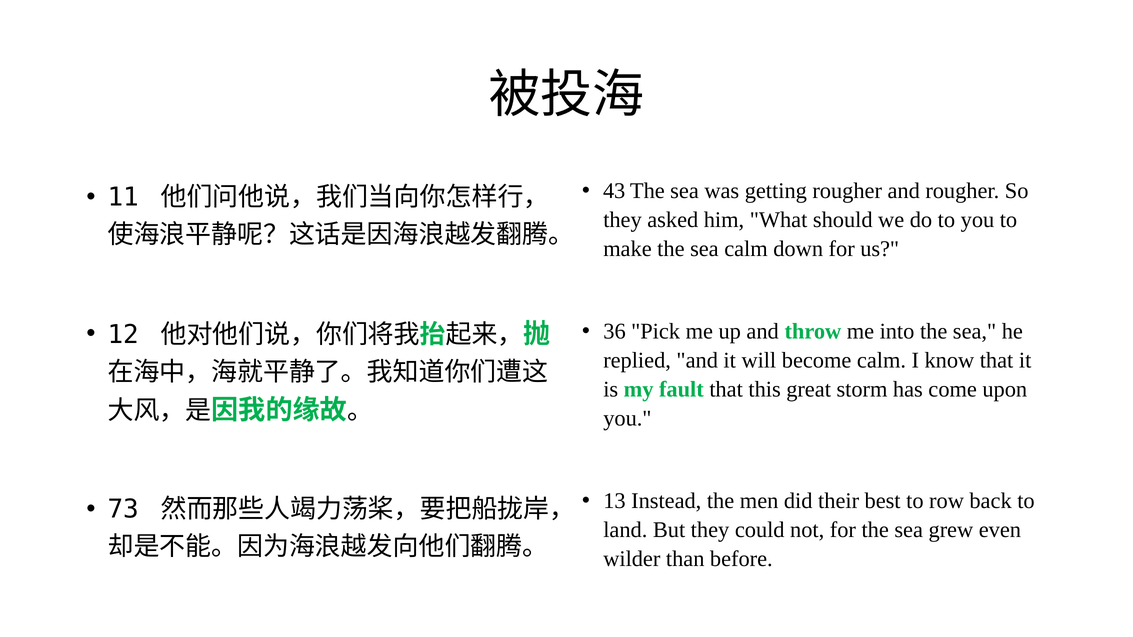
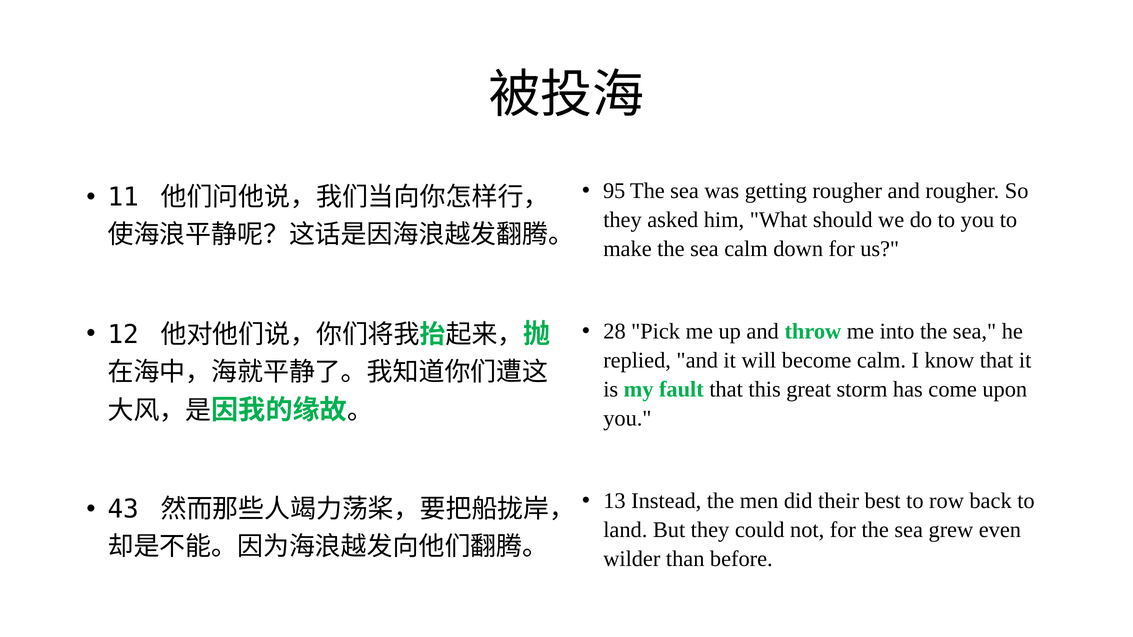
43: 43 -> 95
36: 36 -> 28
73: 73 -> 43
